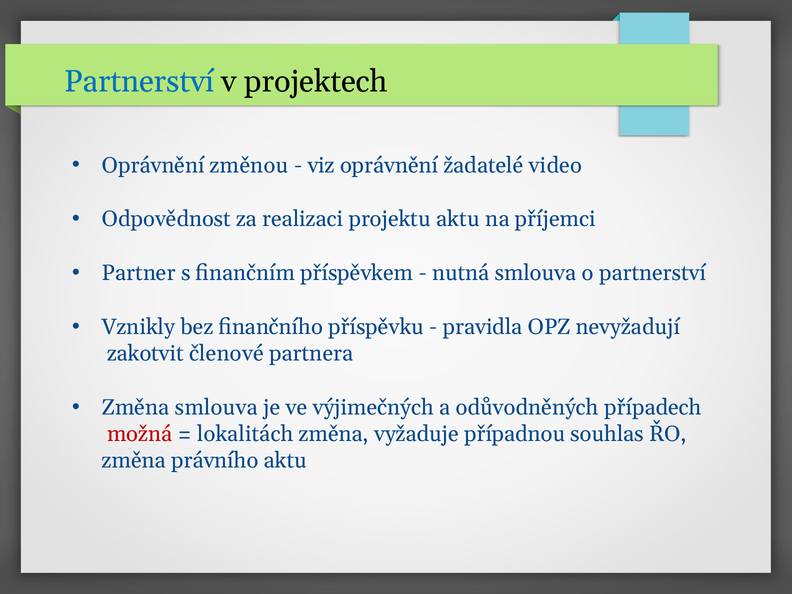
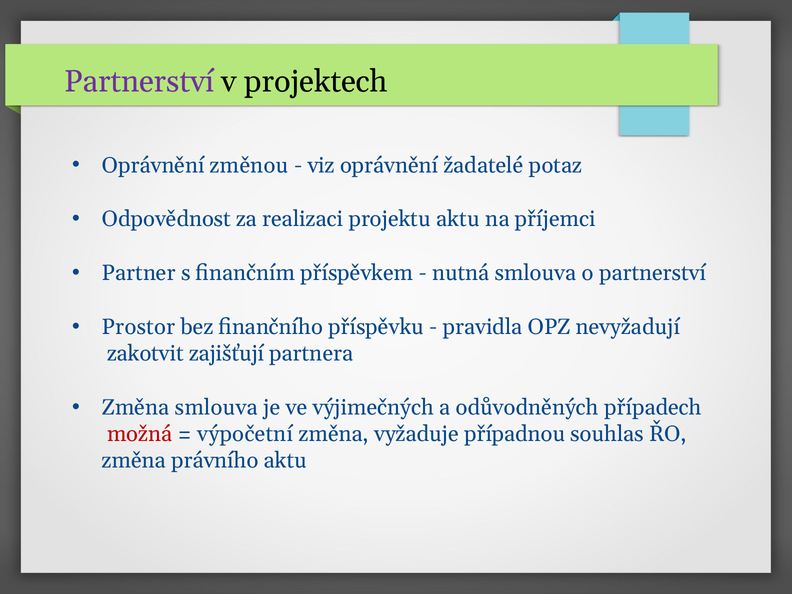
Partnerství at (139, 82) colour: blue -> purple
video: video -> potaz
Vznikly: Vznikly -> Prostor
členové: členové -> zajišťují
lokalitách: lokalitách -> výpočetní
